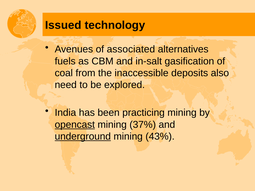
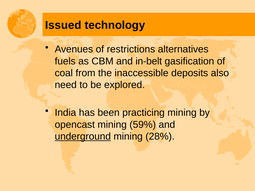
associated: associated -> restrictions
in-salt: in-salt -> in-belt
opencast underline: present -> none
37%: 37% -> 59%
43%: 43% -> 28%
